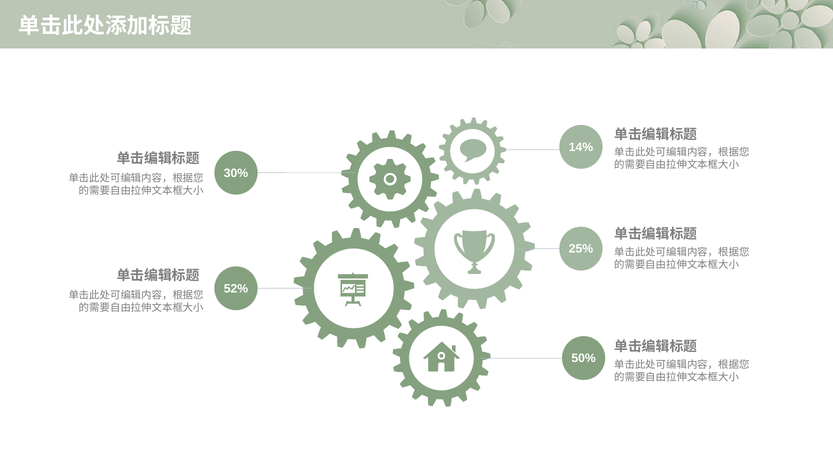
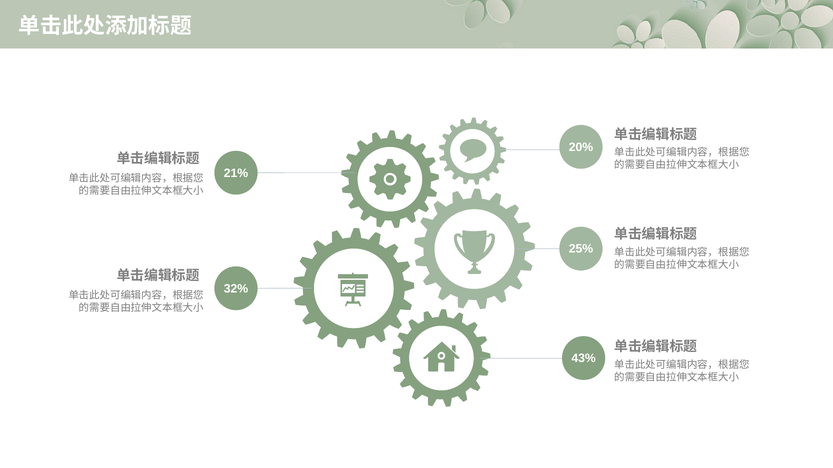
14%: 14% -> 20%
30%: 30% -> 21%
52%: 52% -> 32%
50%: 50% -> 43%
